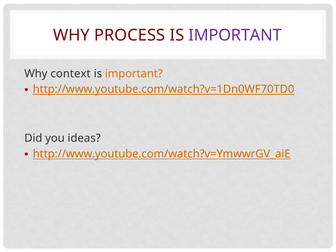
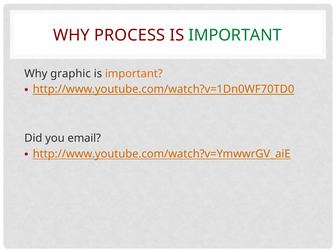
IMPORTANT at (235, 35) colour: purple -> green
context: context -> graphic
ideas: ideas -> email
